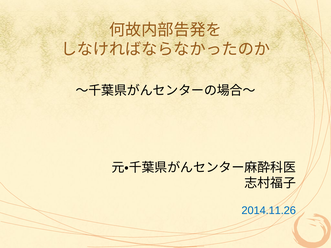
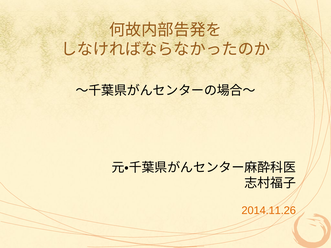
2014.11.26 colour: blue -> orange
